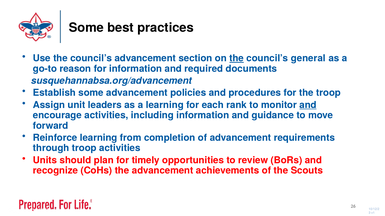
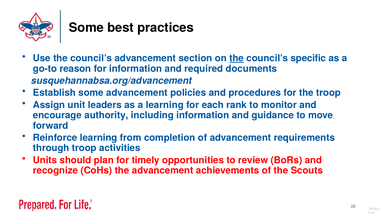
general: general -> specific
and at (308, 105) underline: present -> none
encourage activities: activities -> authority
